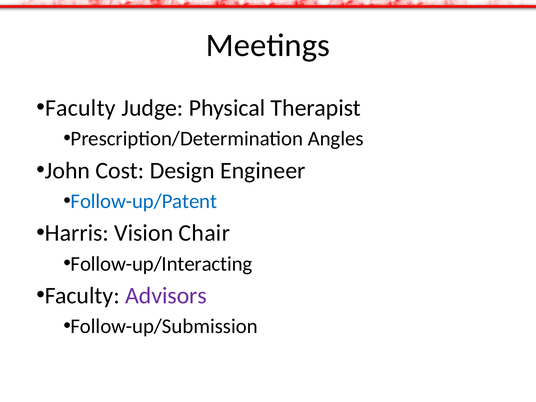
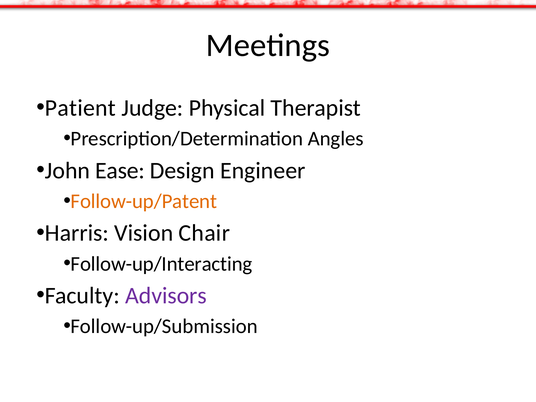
Faculty at (80, 108): Faculty -> Patient
Cost: Cost -> Ease
Follow-up/Patent colour: blue -> orange
